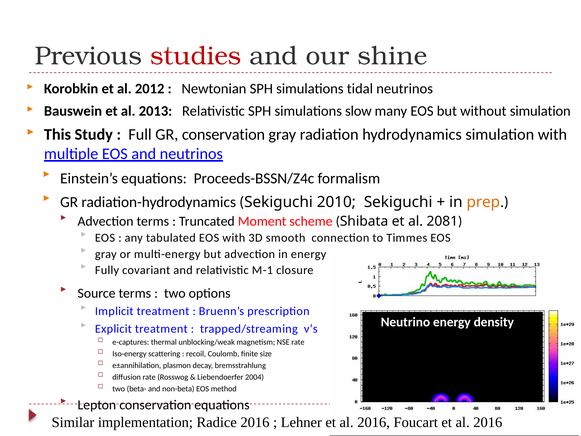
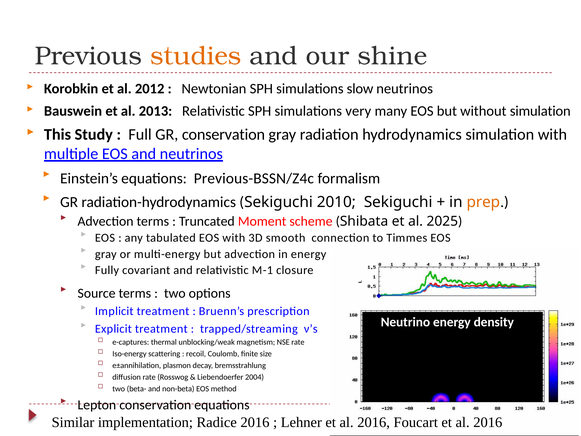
studies colour: red -> orange
tidal: tidal -> slow
slow: slow -> very
Proceeds-BSSN/Z4c: Proceeds-BSSN/Z4c -> Previous-BSSN/Z4c
2081: 2081 -> 2025
